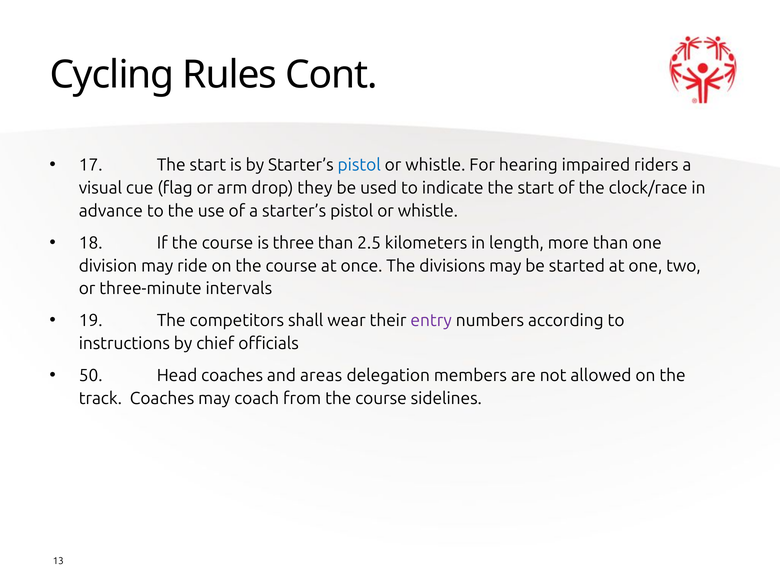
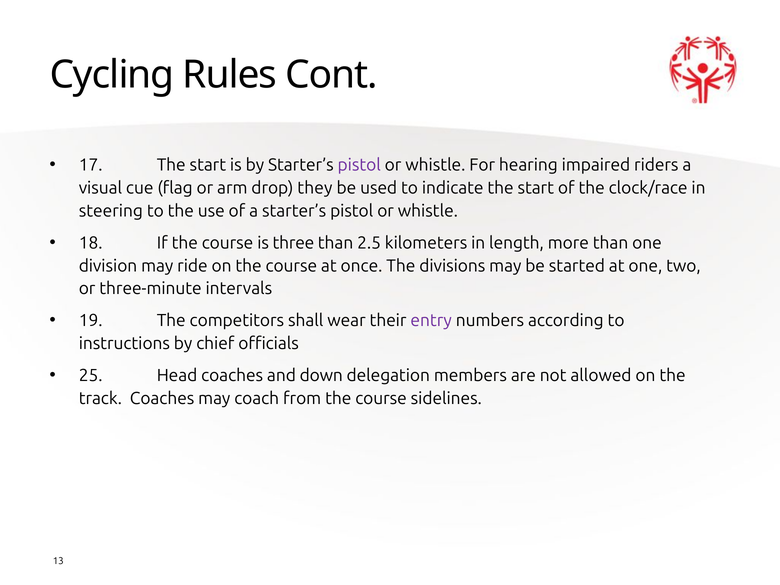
pistol at (359, 165) colour: blue -> purple
advance: advance -> steering
50: 50 -> 25
areas: areas -> down
